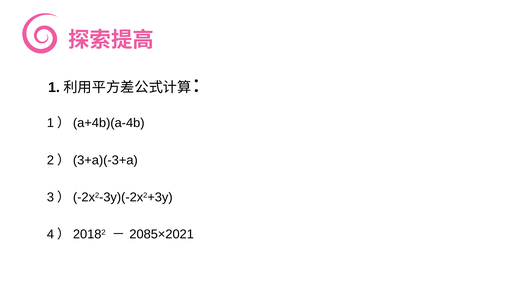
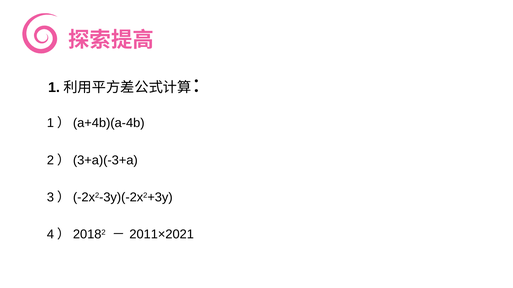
2085×2021: 2085×2021 -> 2011×2021
